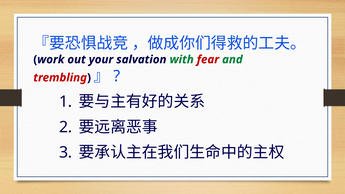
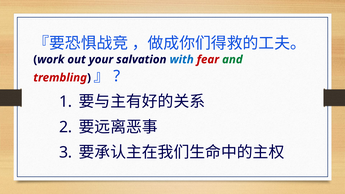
with colour: green -> blue
